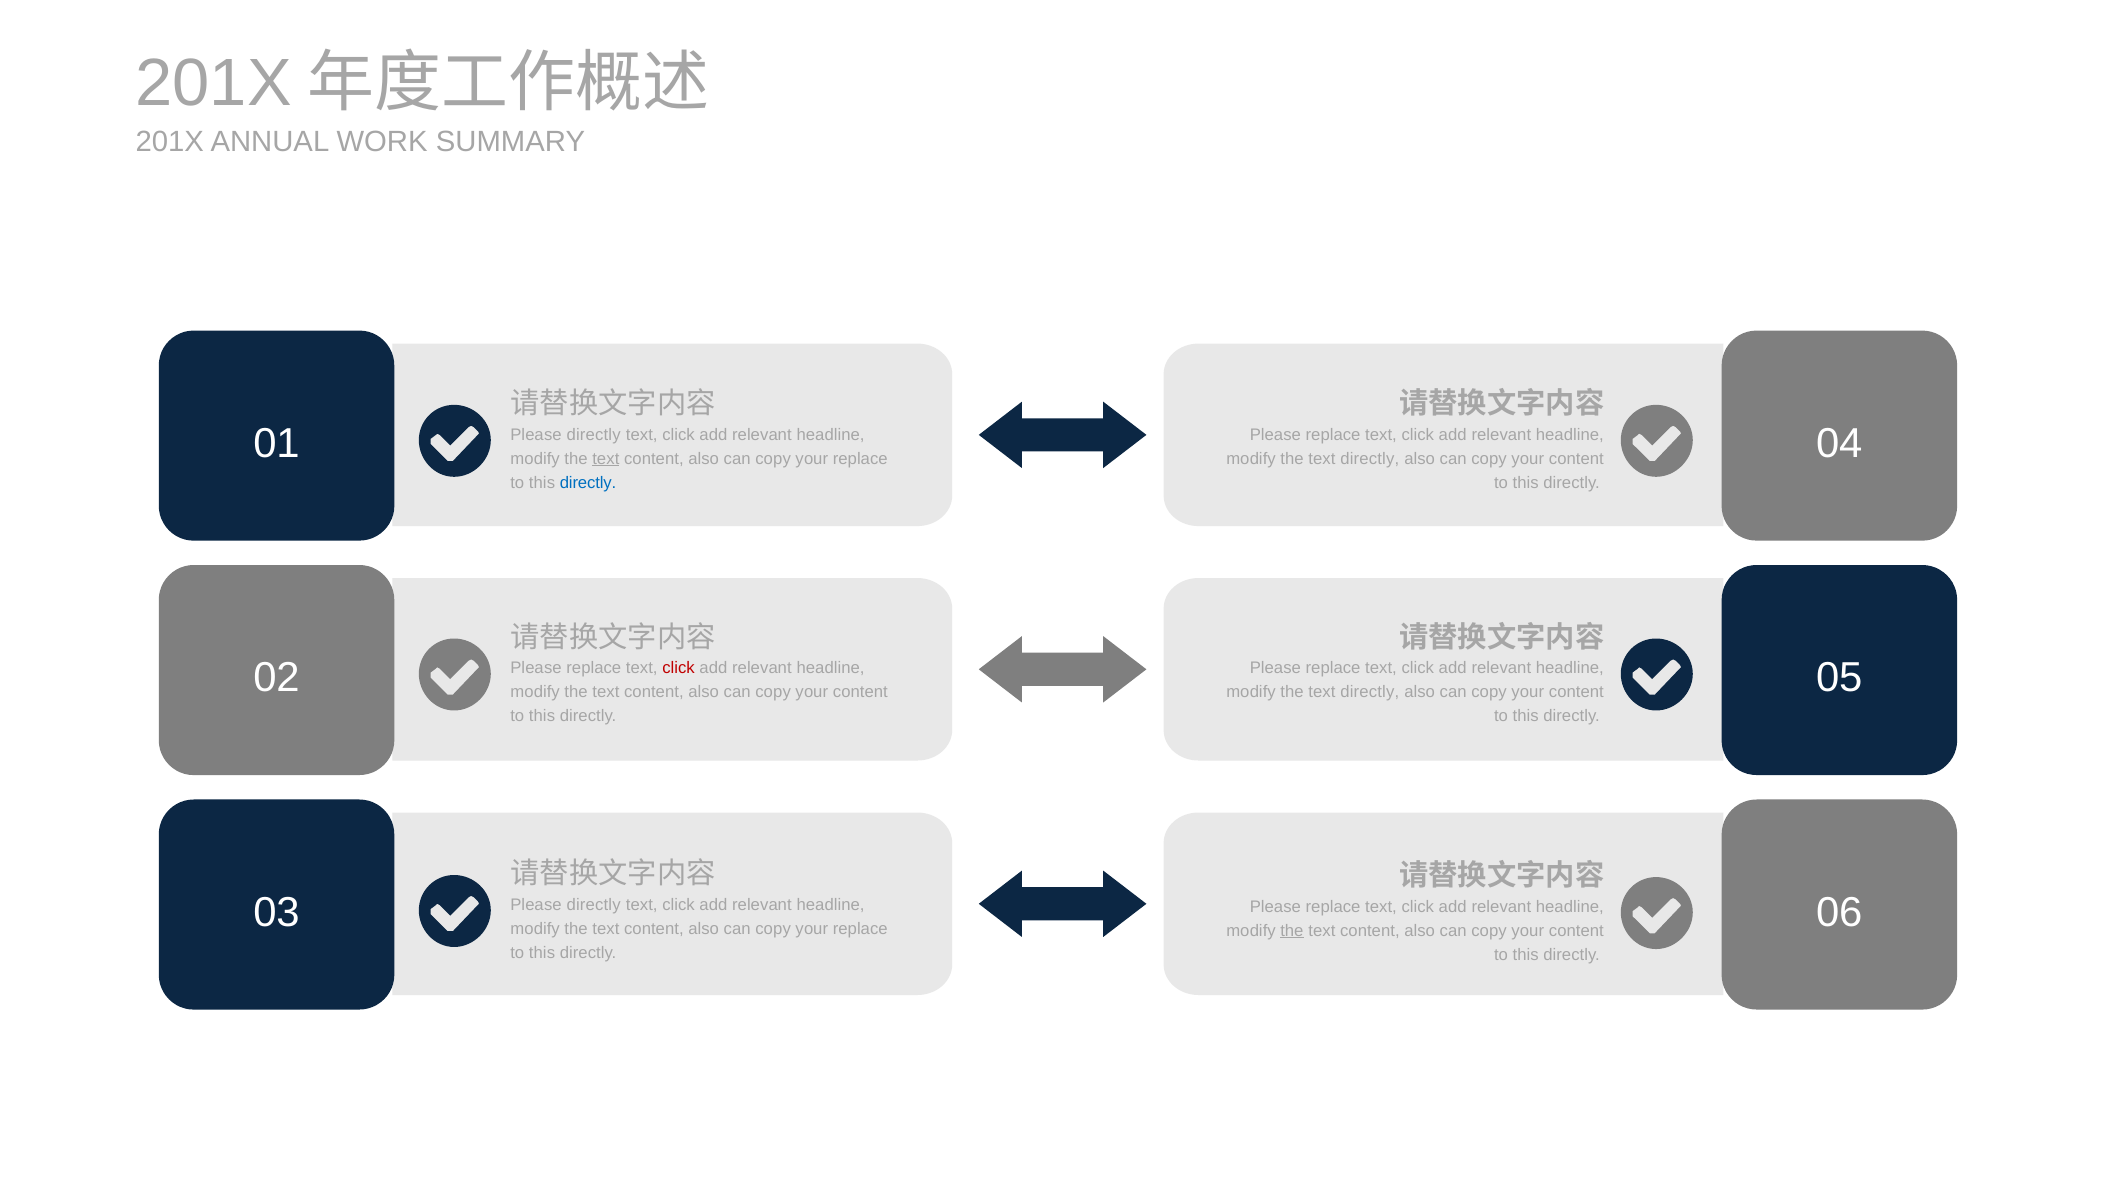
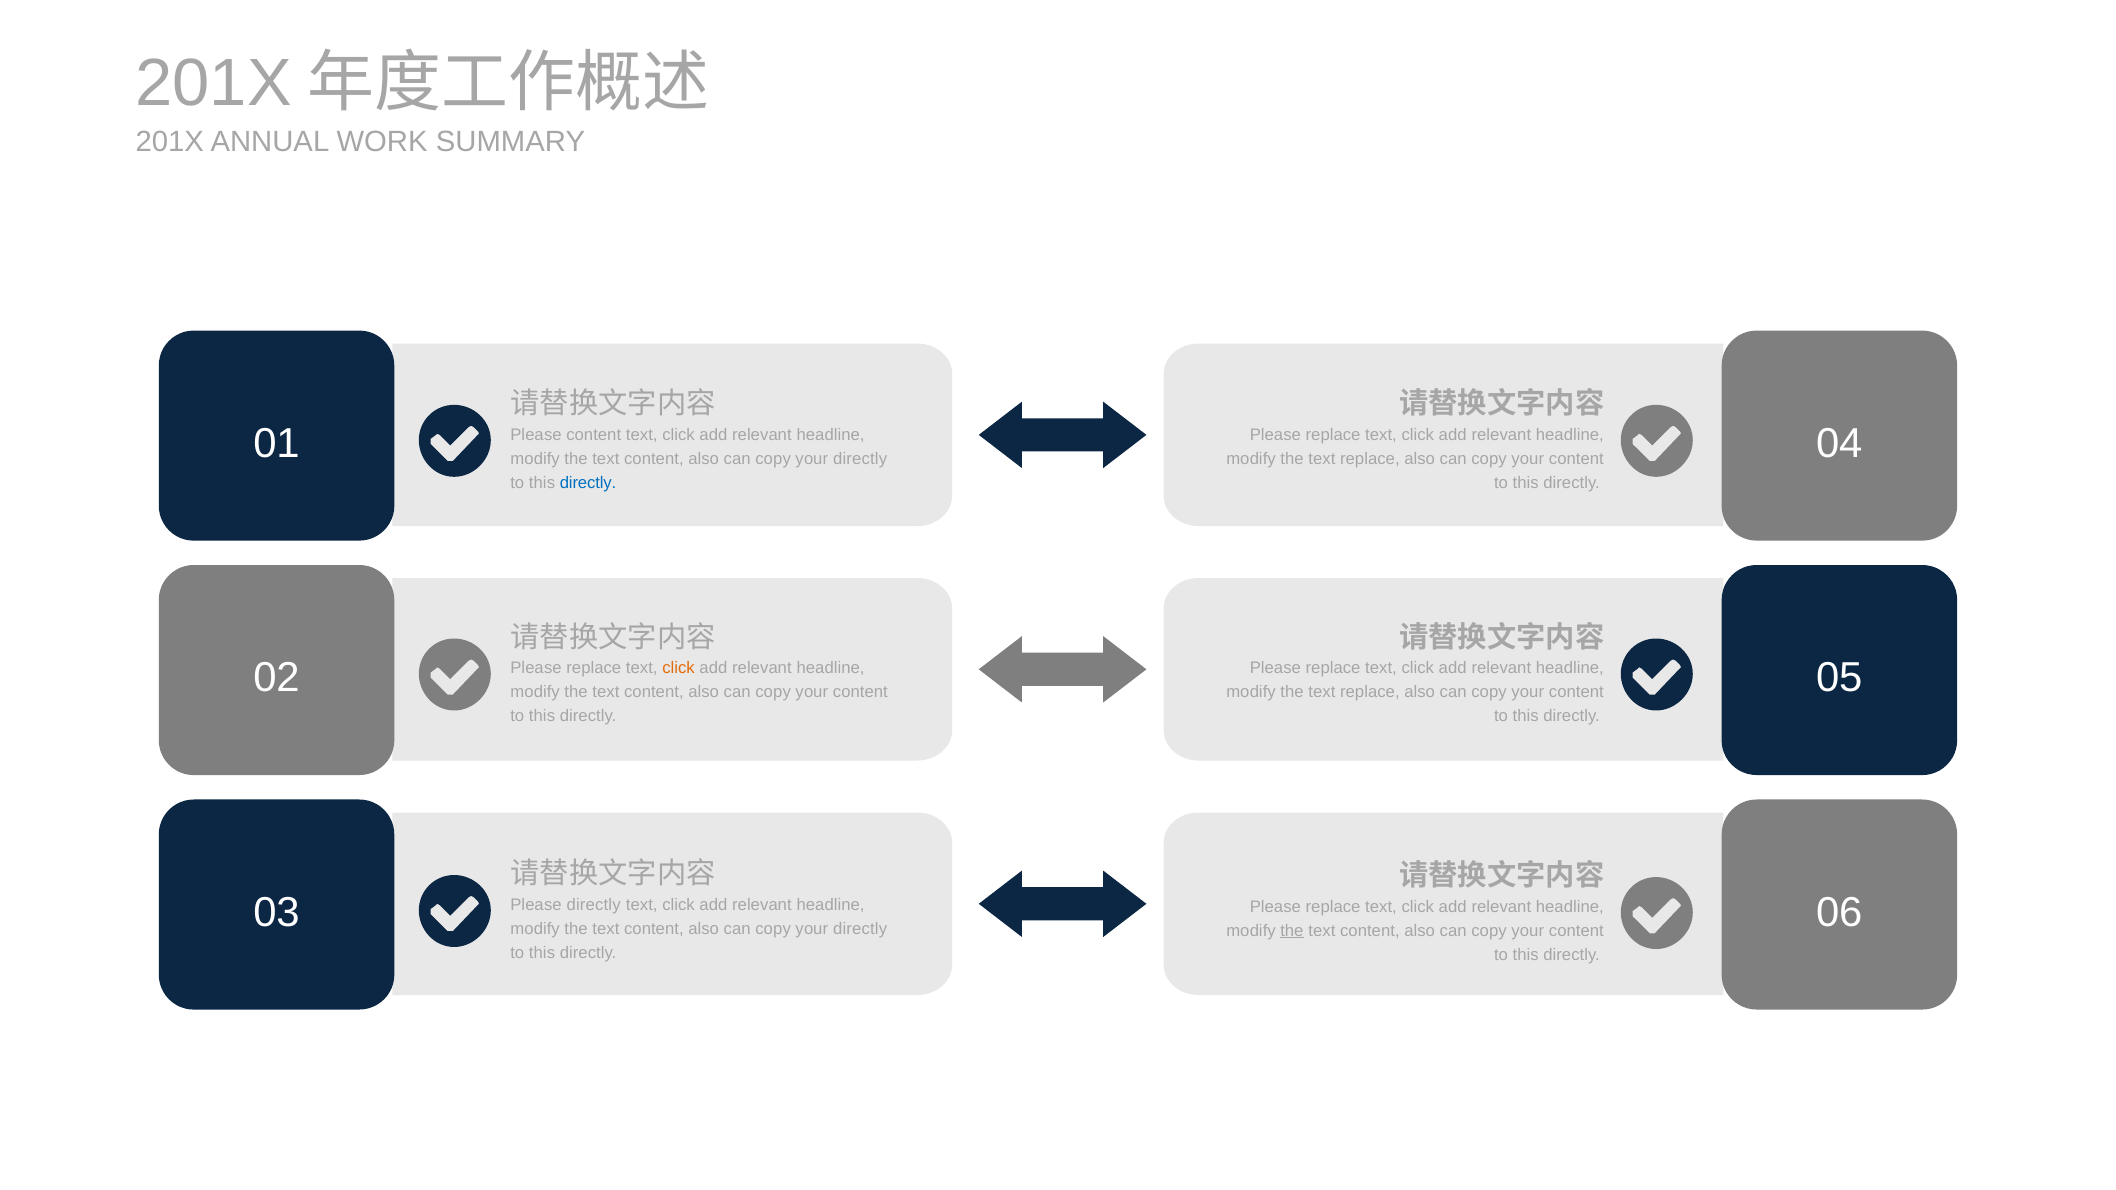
directly at (594, 435): directly -> content
text at (606, 459) underline: present -> none
replace at (860, 459): replace -> directly
directly at (1370, 459): directly -> replace
click at (679, 668) colour: red -> orange
directly at (1370, 692): directly -> replace
replace at (860, 929): replace -> directly
